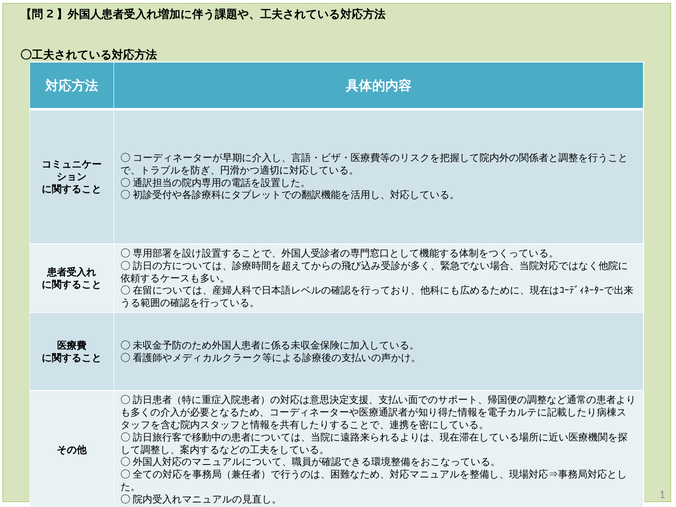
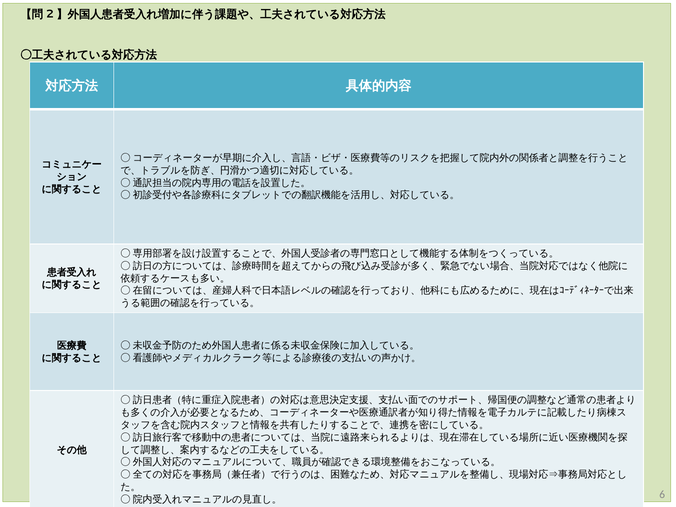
1: 1 -> 6
